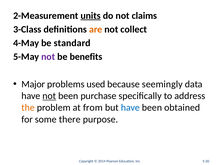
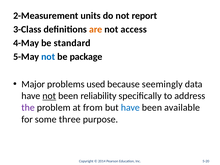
units underline: present -> none
claims: claims -> report
collect: collect -> access
not at (48, 57) colour: purple -> blue
benefits: benefits -> package
purchase: purchase -> reliability
the colour: orange -> purple
obtained: obtained -> available
there: there -> three
